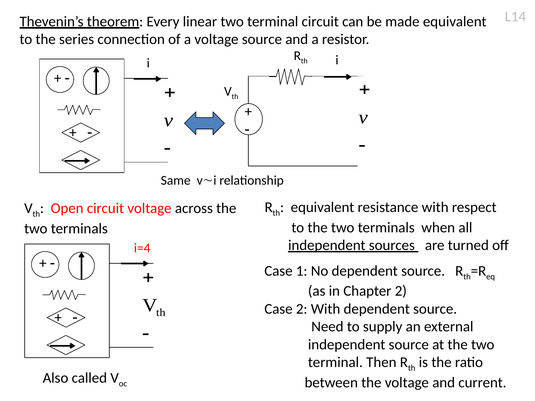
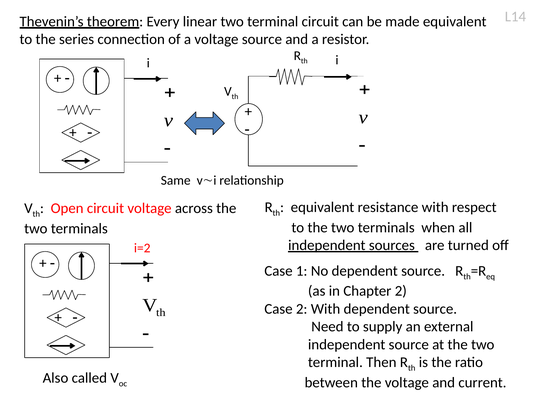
i=4: i=4 -> i=2
